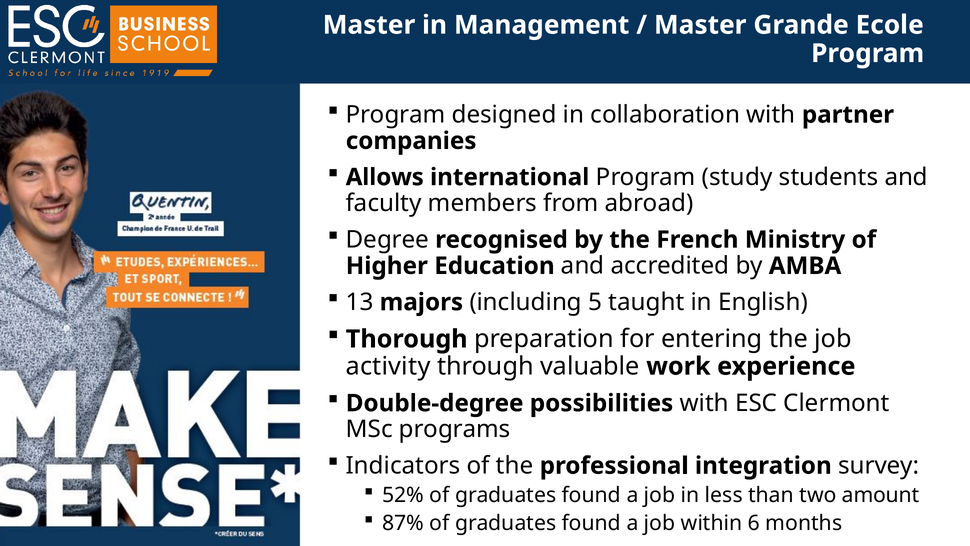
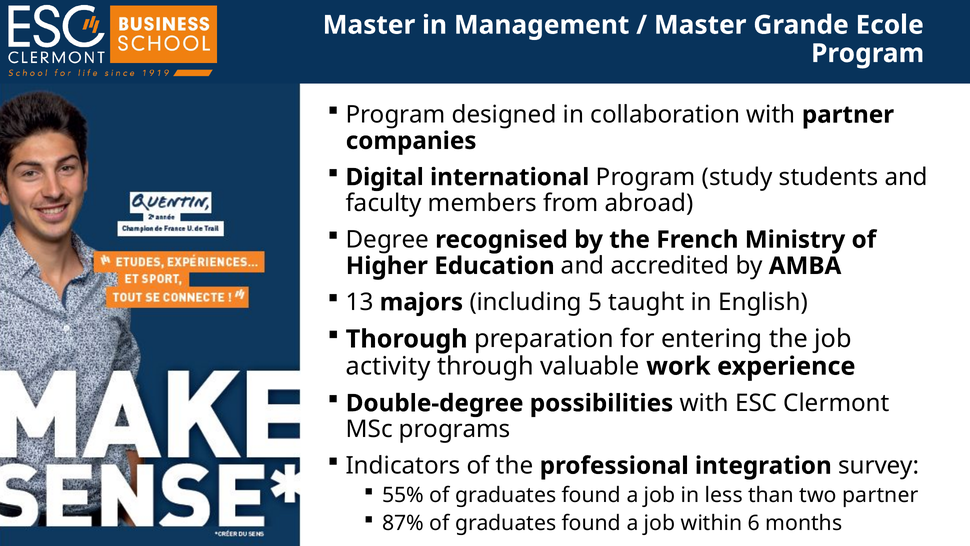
Allows: Allows -> Digital
52%: 52% -> 55%
two amount: amount -> partner
